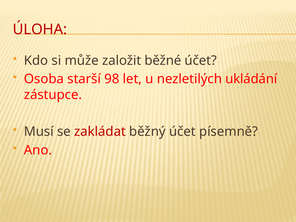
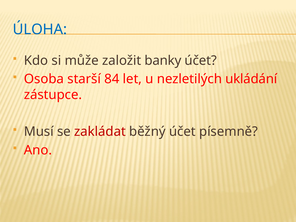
ÚLOHA colour: red -> blue
běžné: běžné -> banky
98: 98 -> 84
